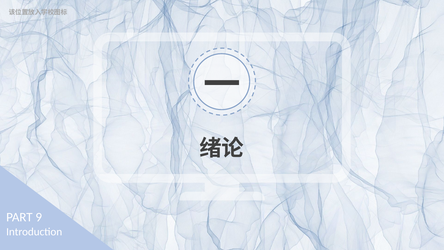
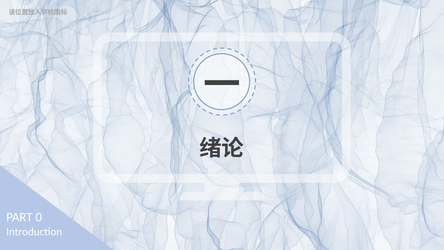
9: 9 -> 0
